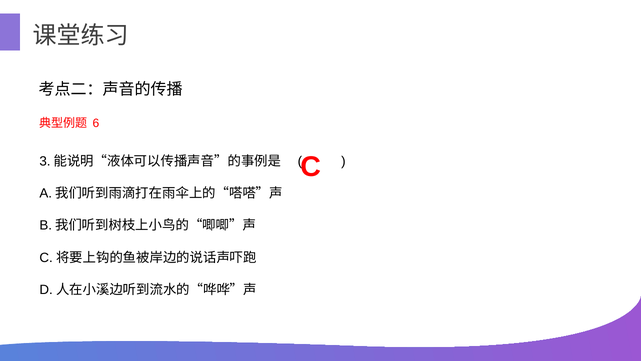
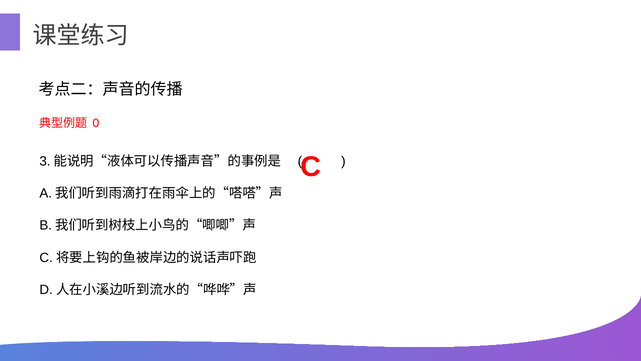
6: 6 -> 0
